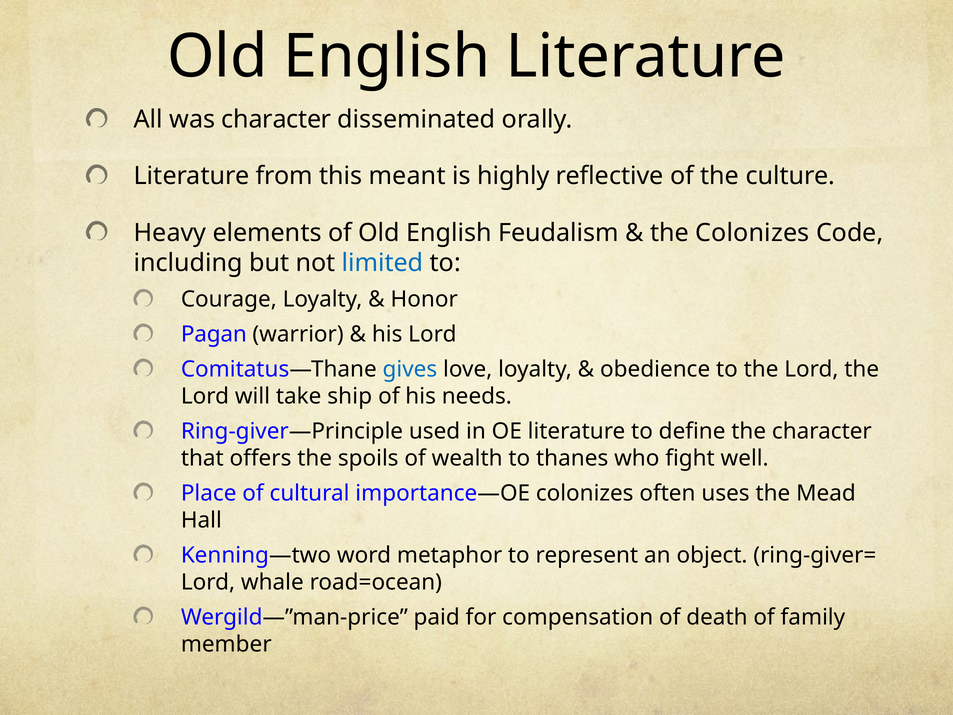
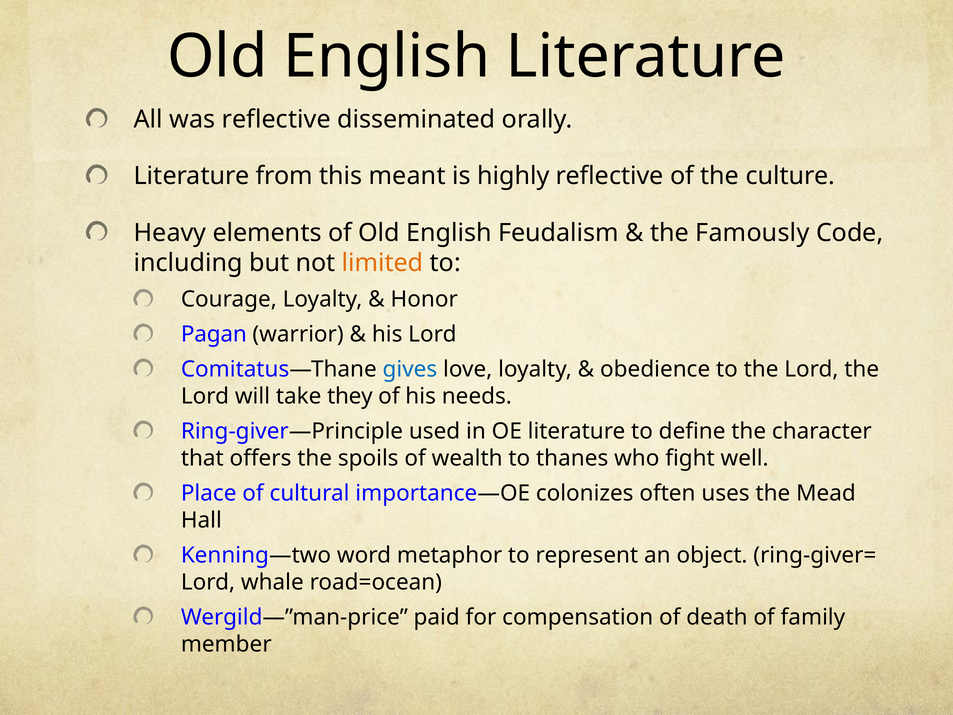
was character: character -> reflective
the Colonizes: Colonizes -> Famously
limited colour: blue -> orange
ship: ship -> they
